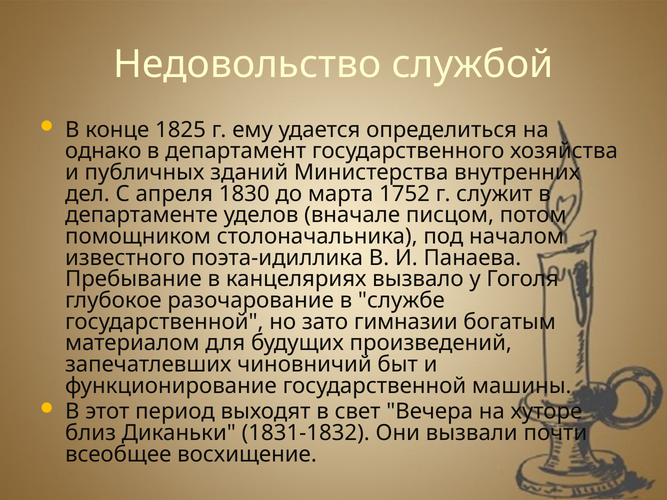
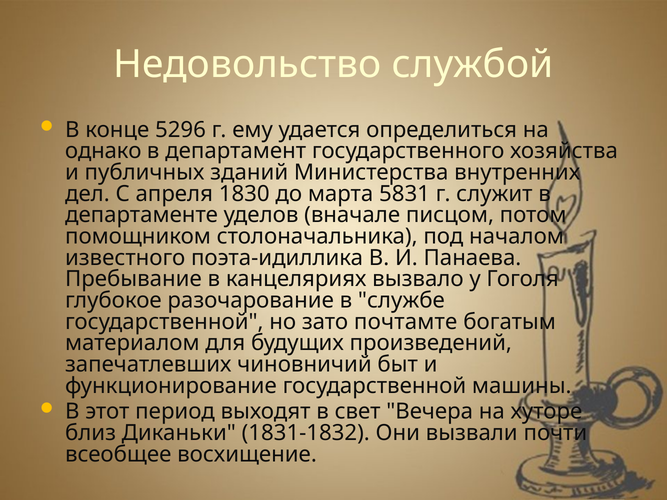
1825: 1825 -> 5296
1752: 1752 -> 5831
гимназии: гимназии -> почтамте
